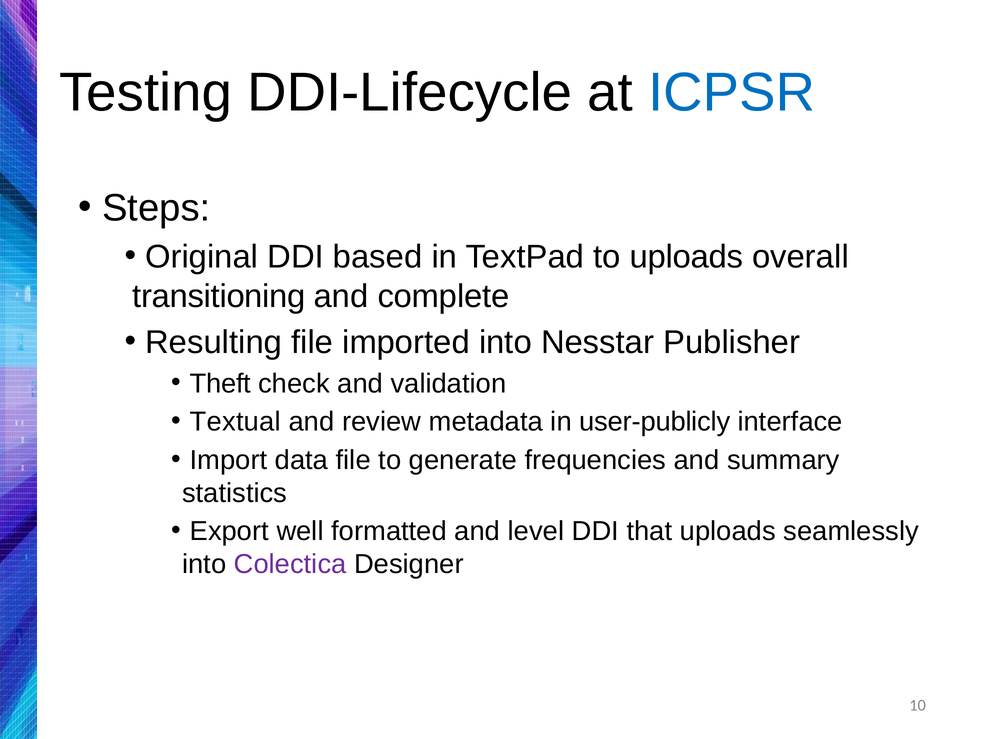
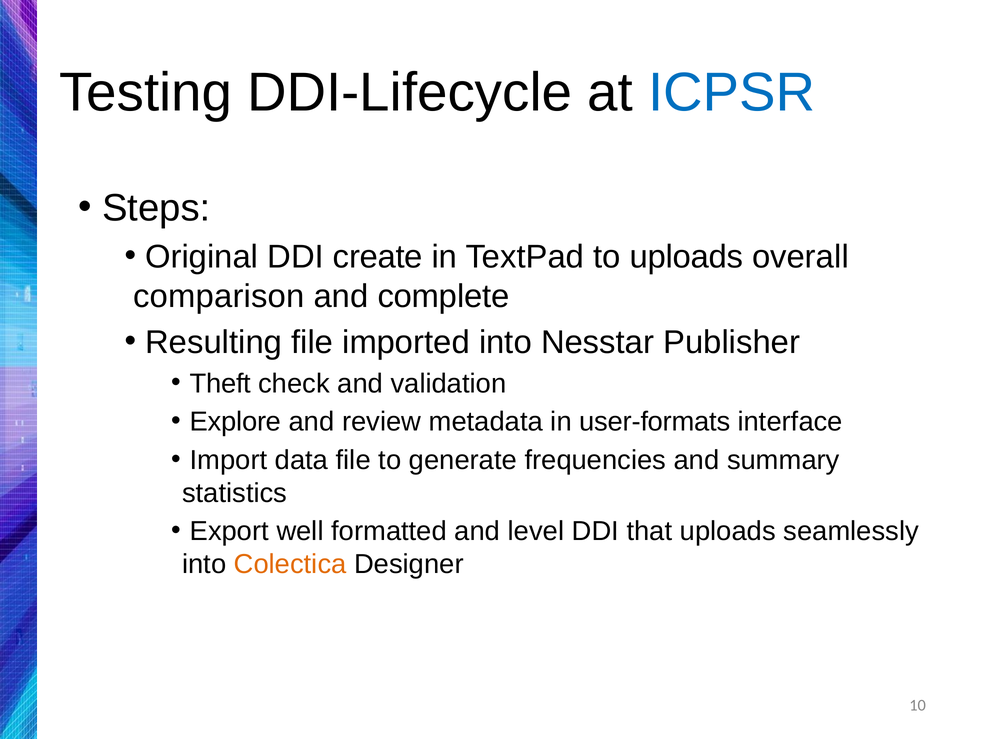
based: based -> create
transitioning: transitioning -> comparison
Textual: Textual -> Explore
user-publicly: user-publicly -> user-formats
Colectica colour: purple -> orange
